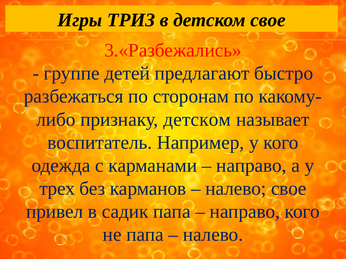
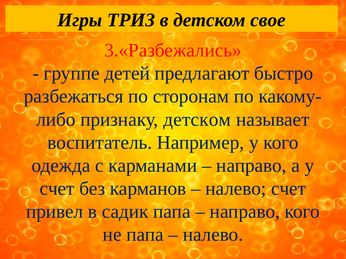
трех at (57, 189): трех -> счет
налево свое: свое -> счет
